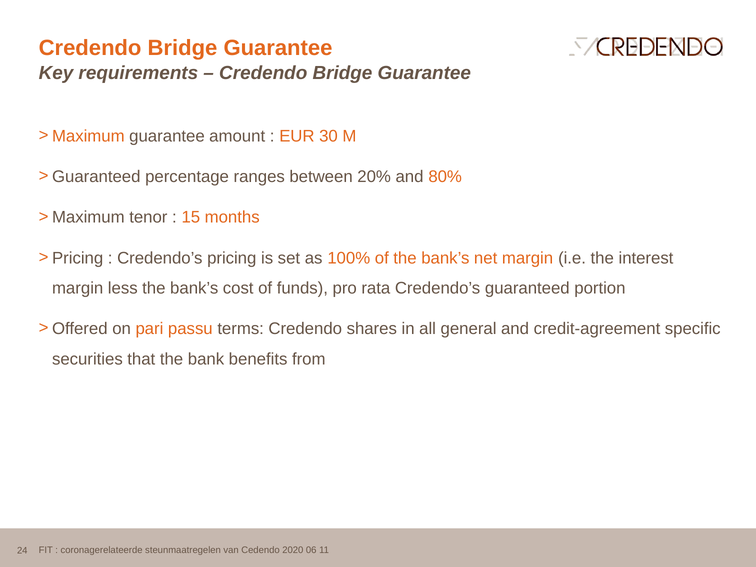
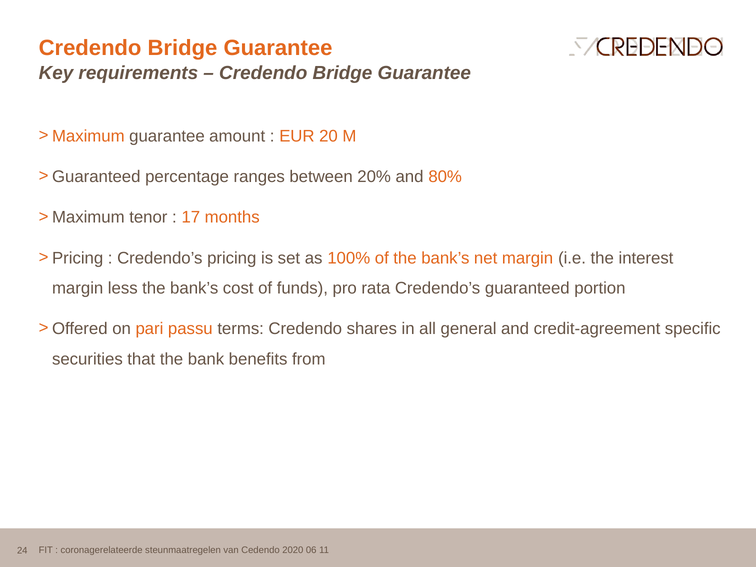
30: 30 -> 20
15: 15 -> 17
